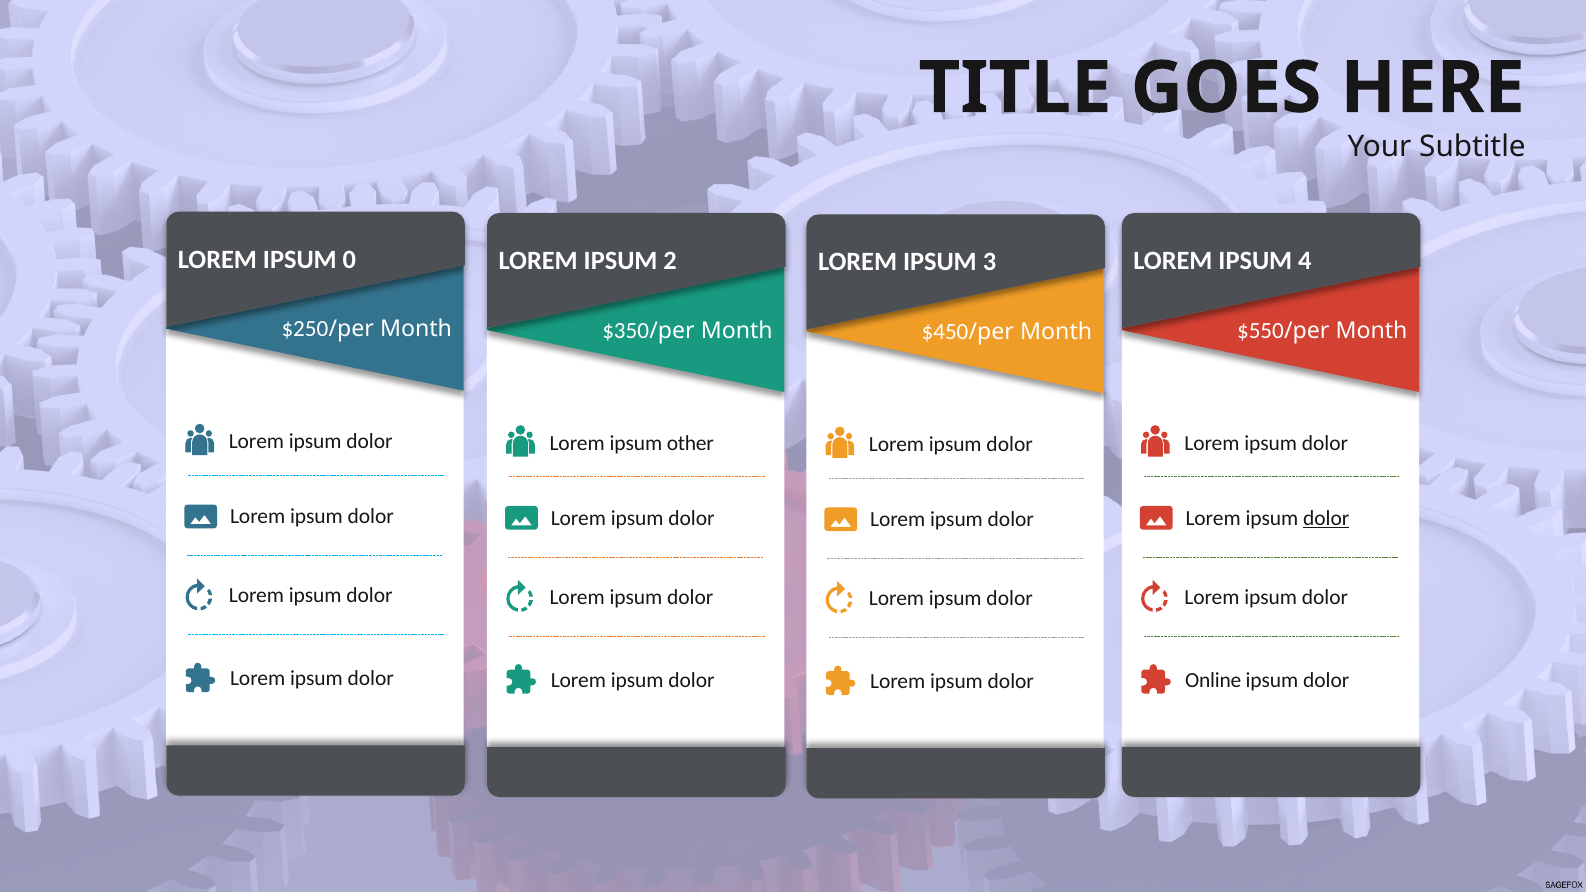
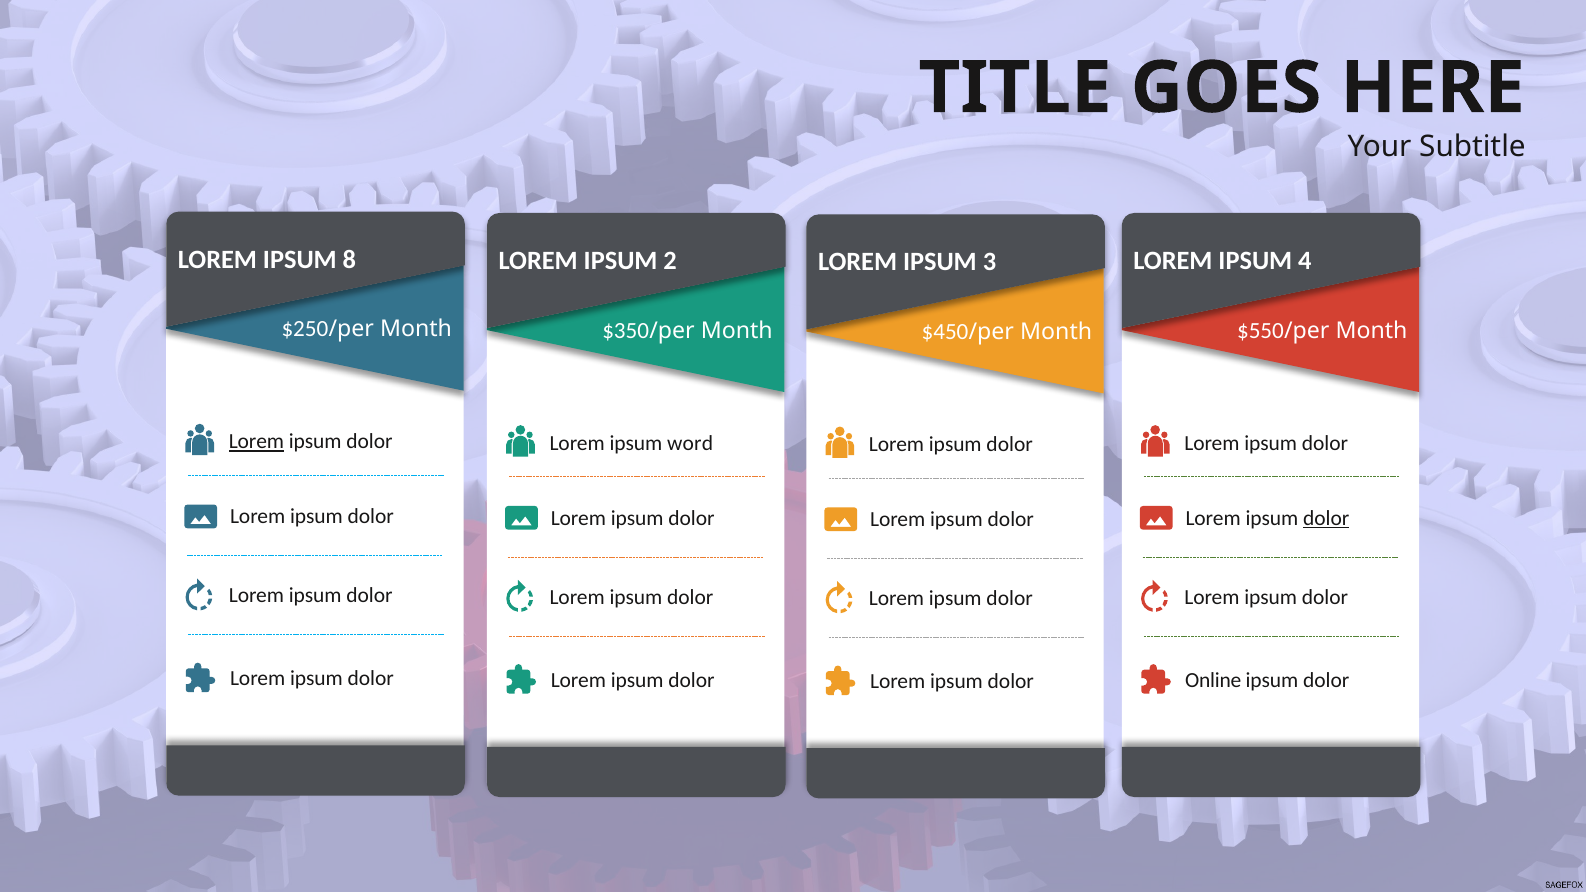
0: 0 -> 8
Lorem at (256, 442) underline: none -> present
other: other -> word
